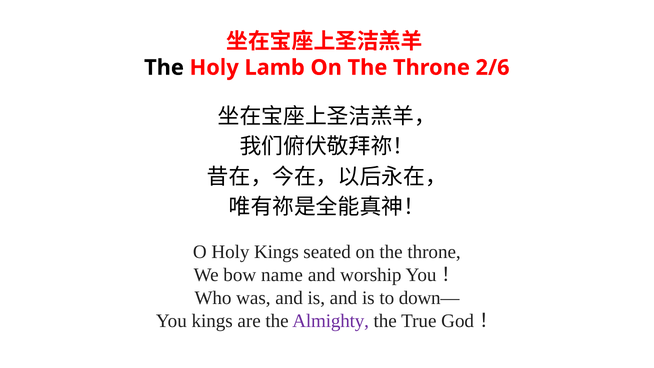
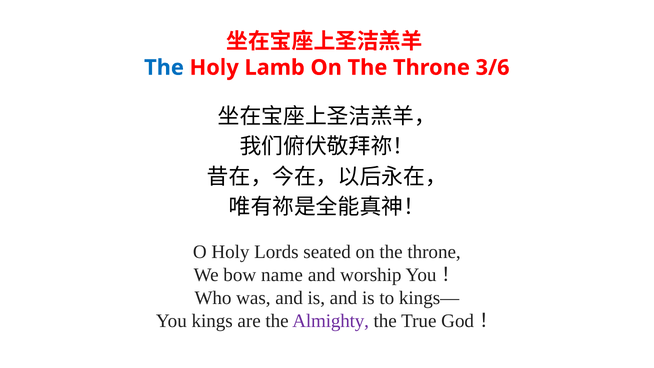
The at (164, 68) colour: black -> blue
2/6: 2/6 -> 3/6
Holy Kings: Kings -> Lords
down—: down— -> kings—
